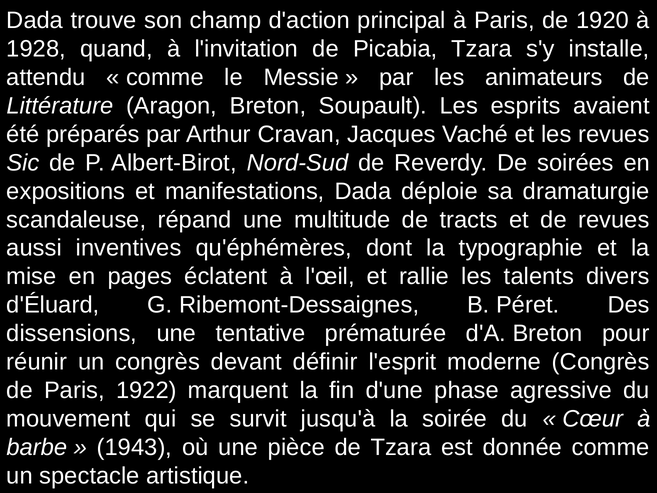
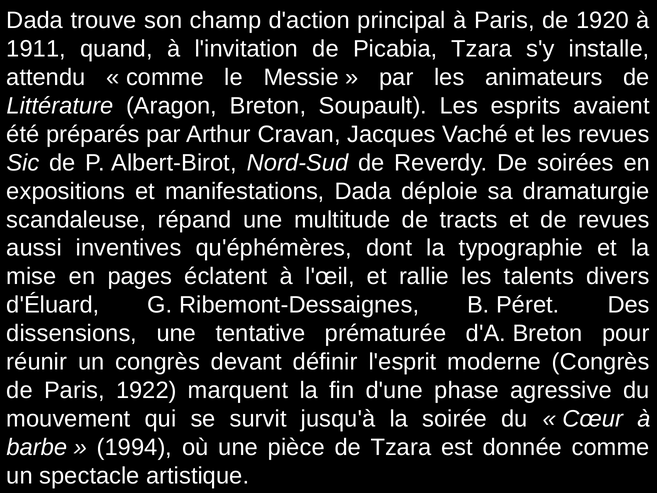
1928: 1928 -> 1911
1943: 1943 -> 1994
